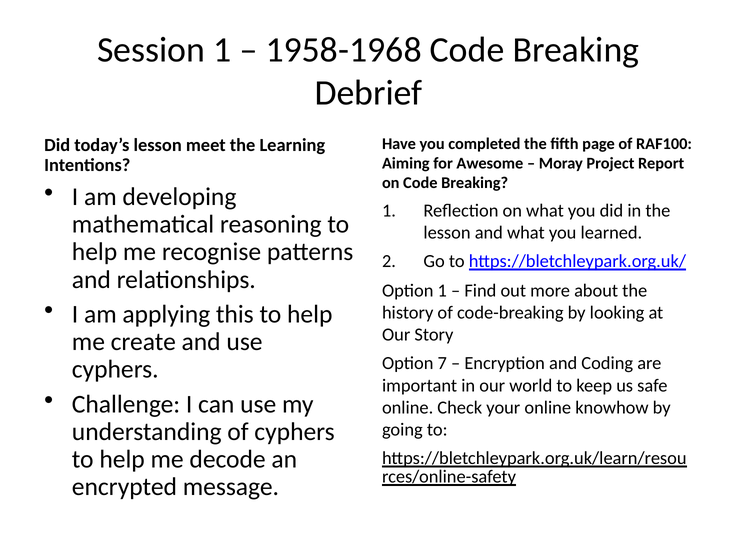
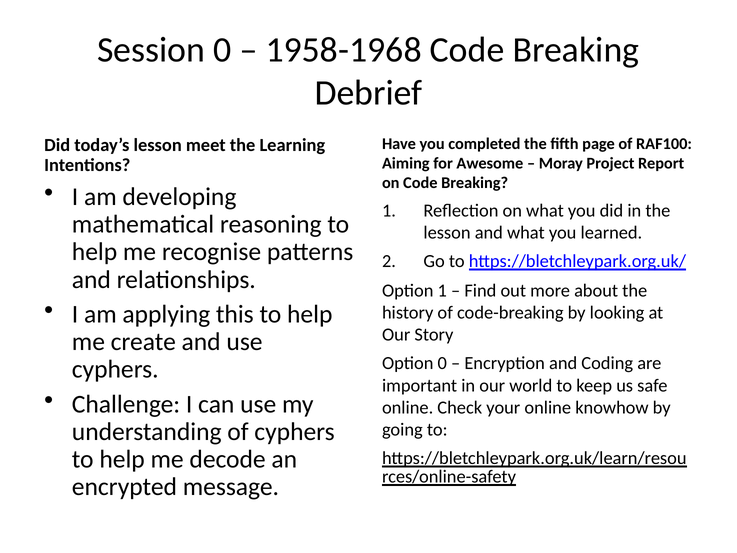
Session 1: 1 -> 0
Option 7: 7 -> 0
